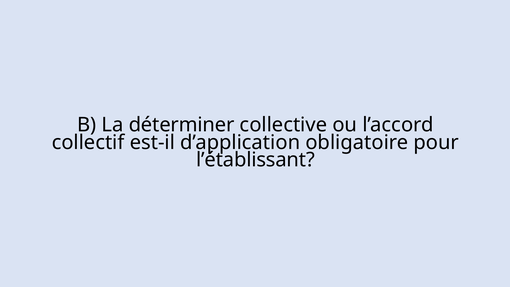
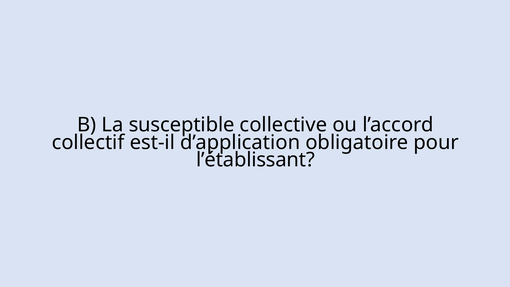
déterminer: déterminer -> susceptible
